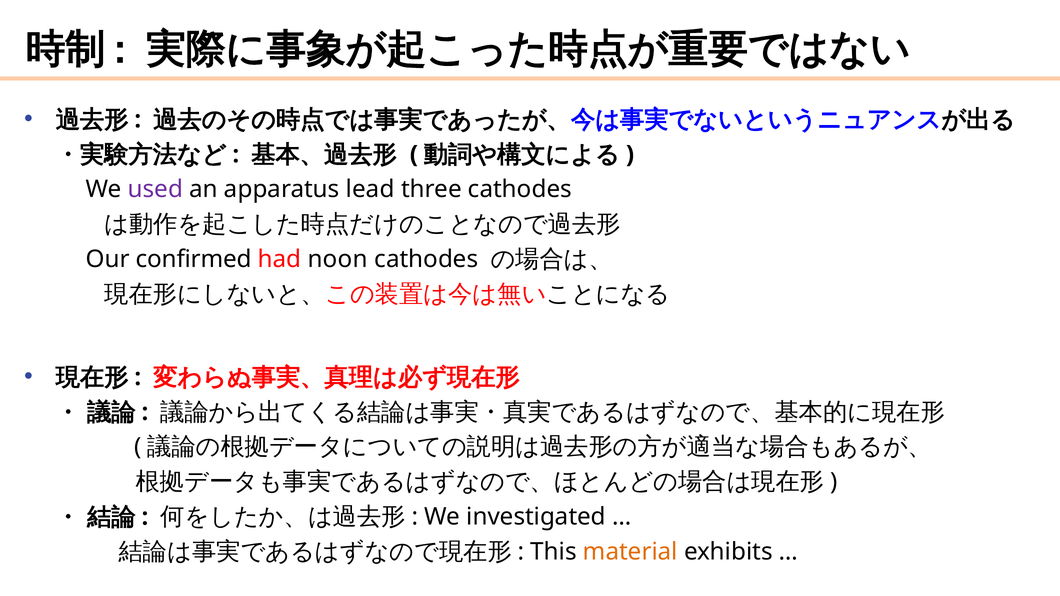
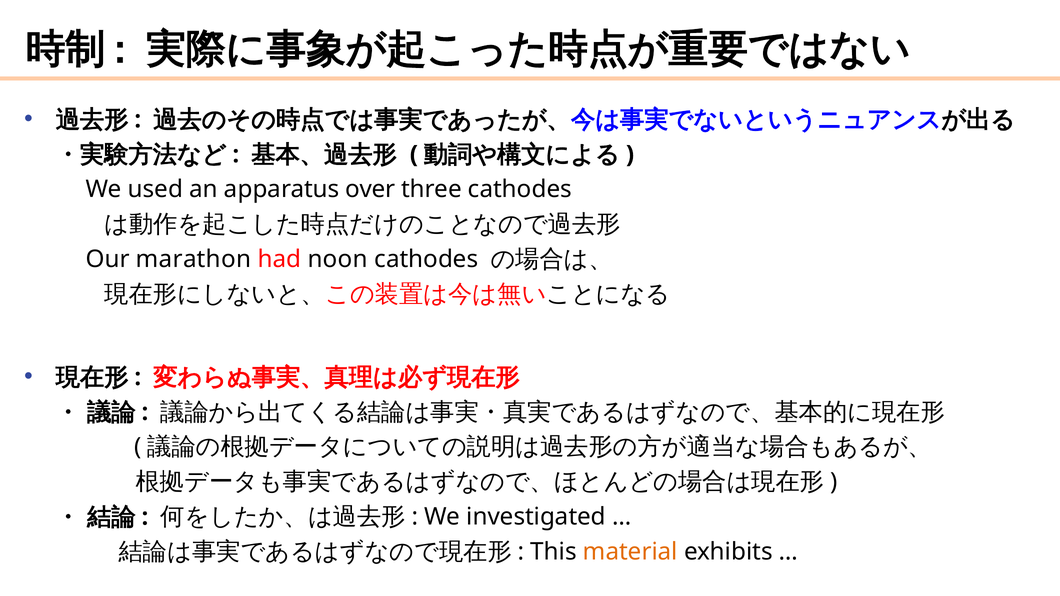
used colour: purple -> black
lead: lead -> over
confirmed: confirmed -> marathon
